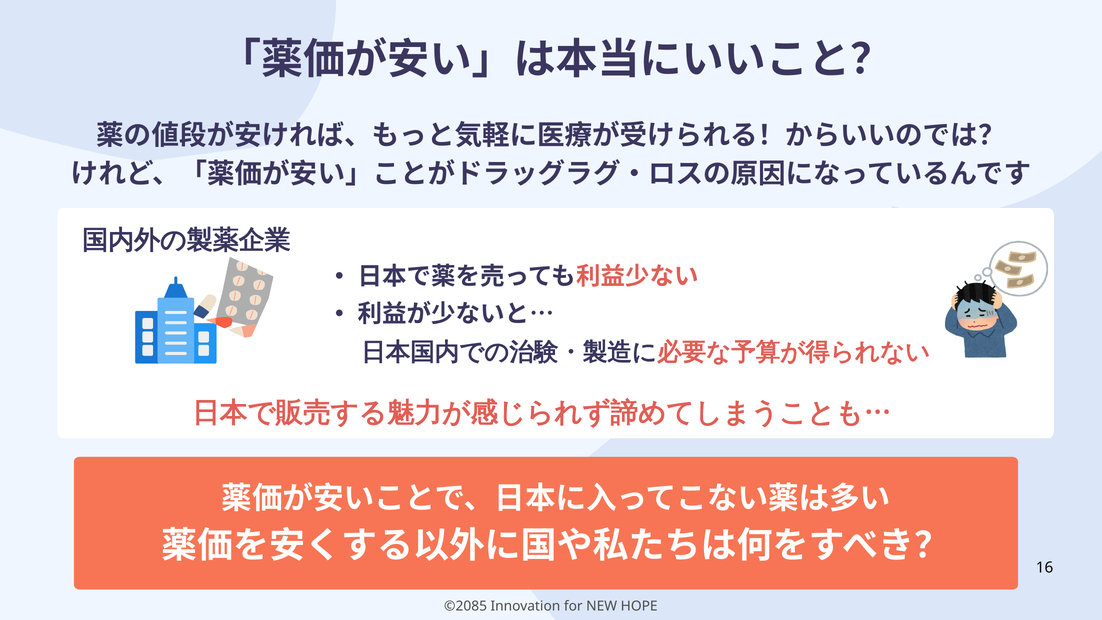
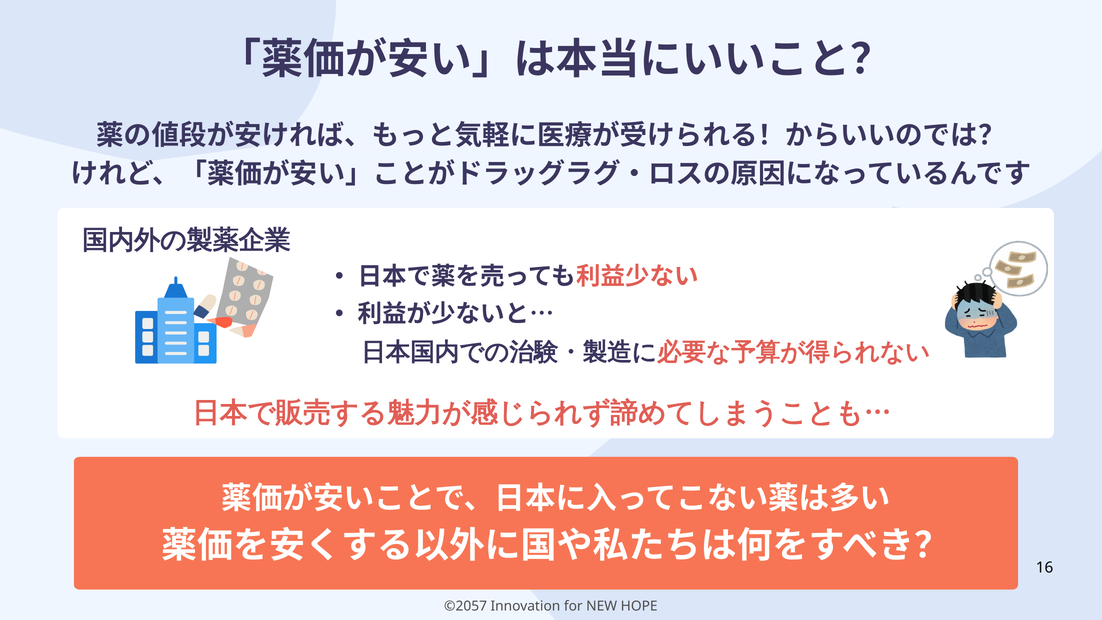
©2085: ©2085 -> ©2057
